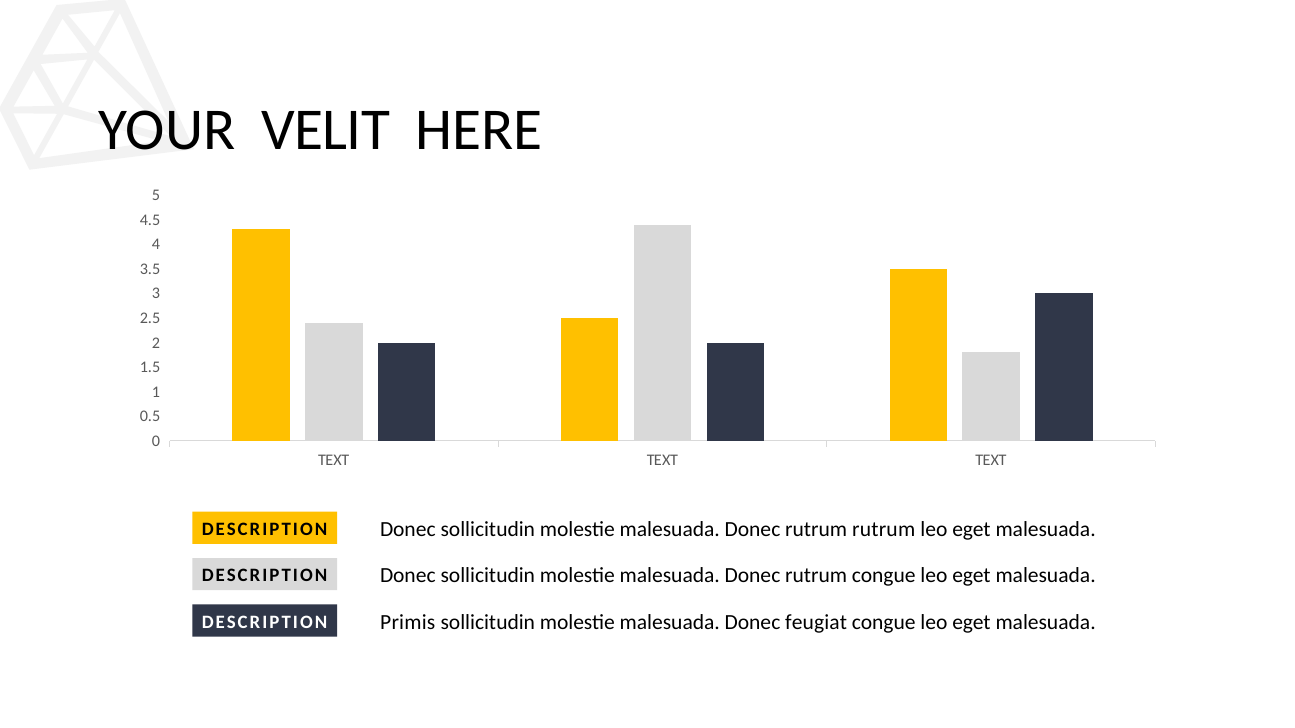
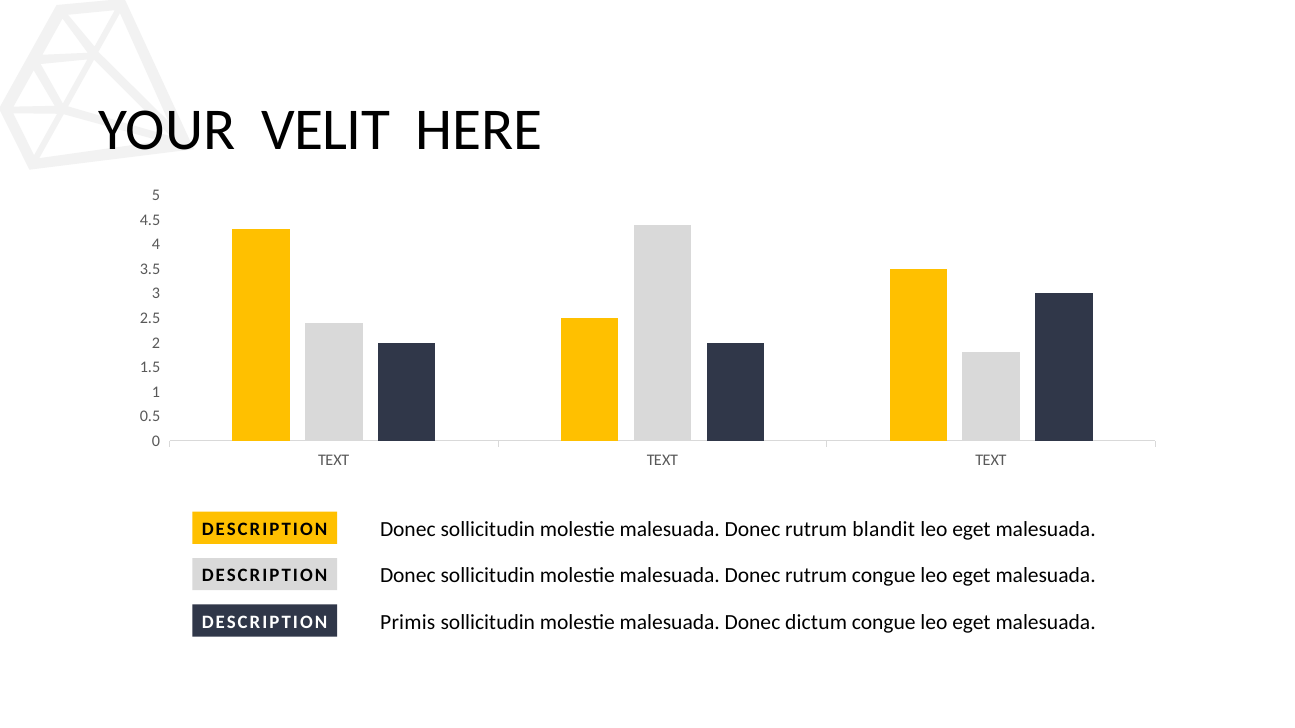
rutrum rutrum: rutrum -> blandit
feugiat: feugiat -> dictum
